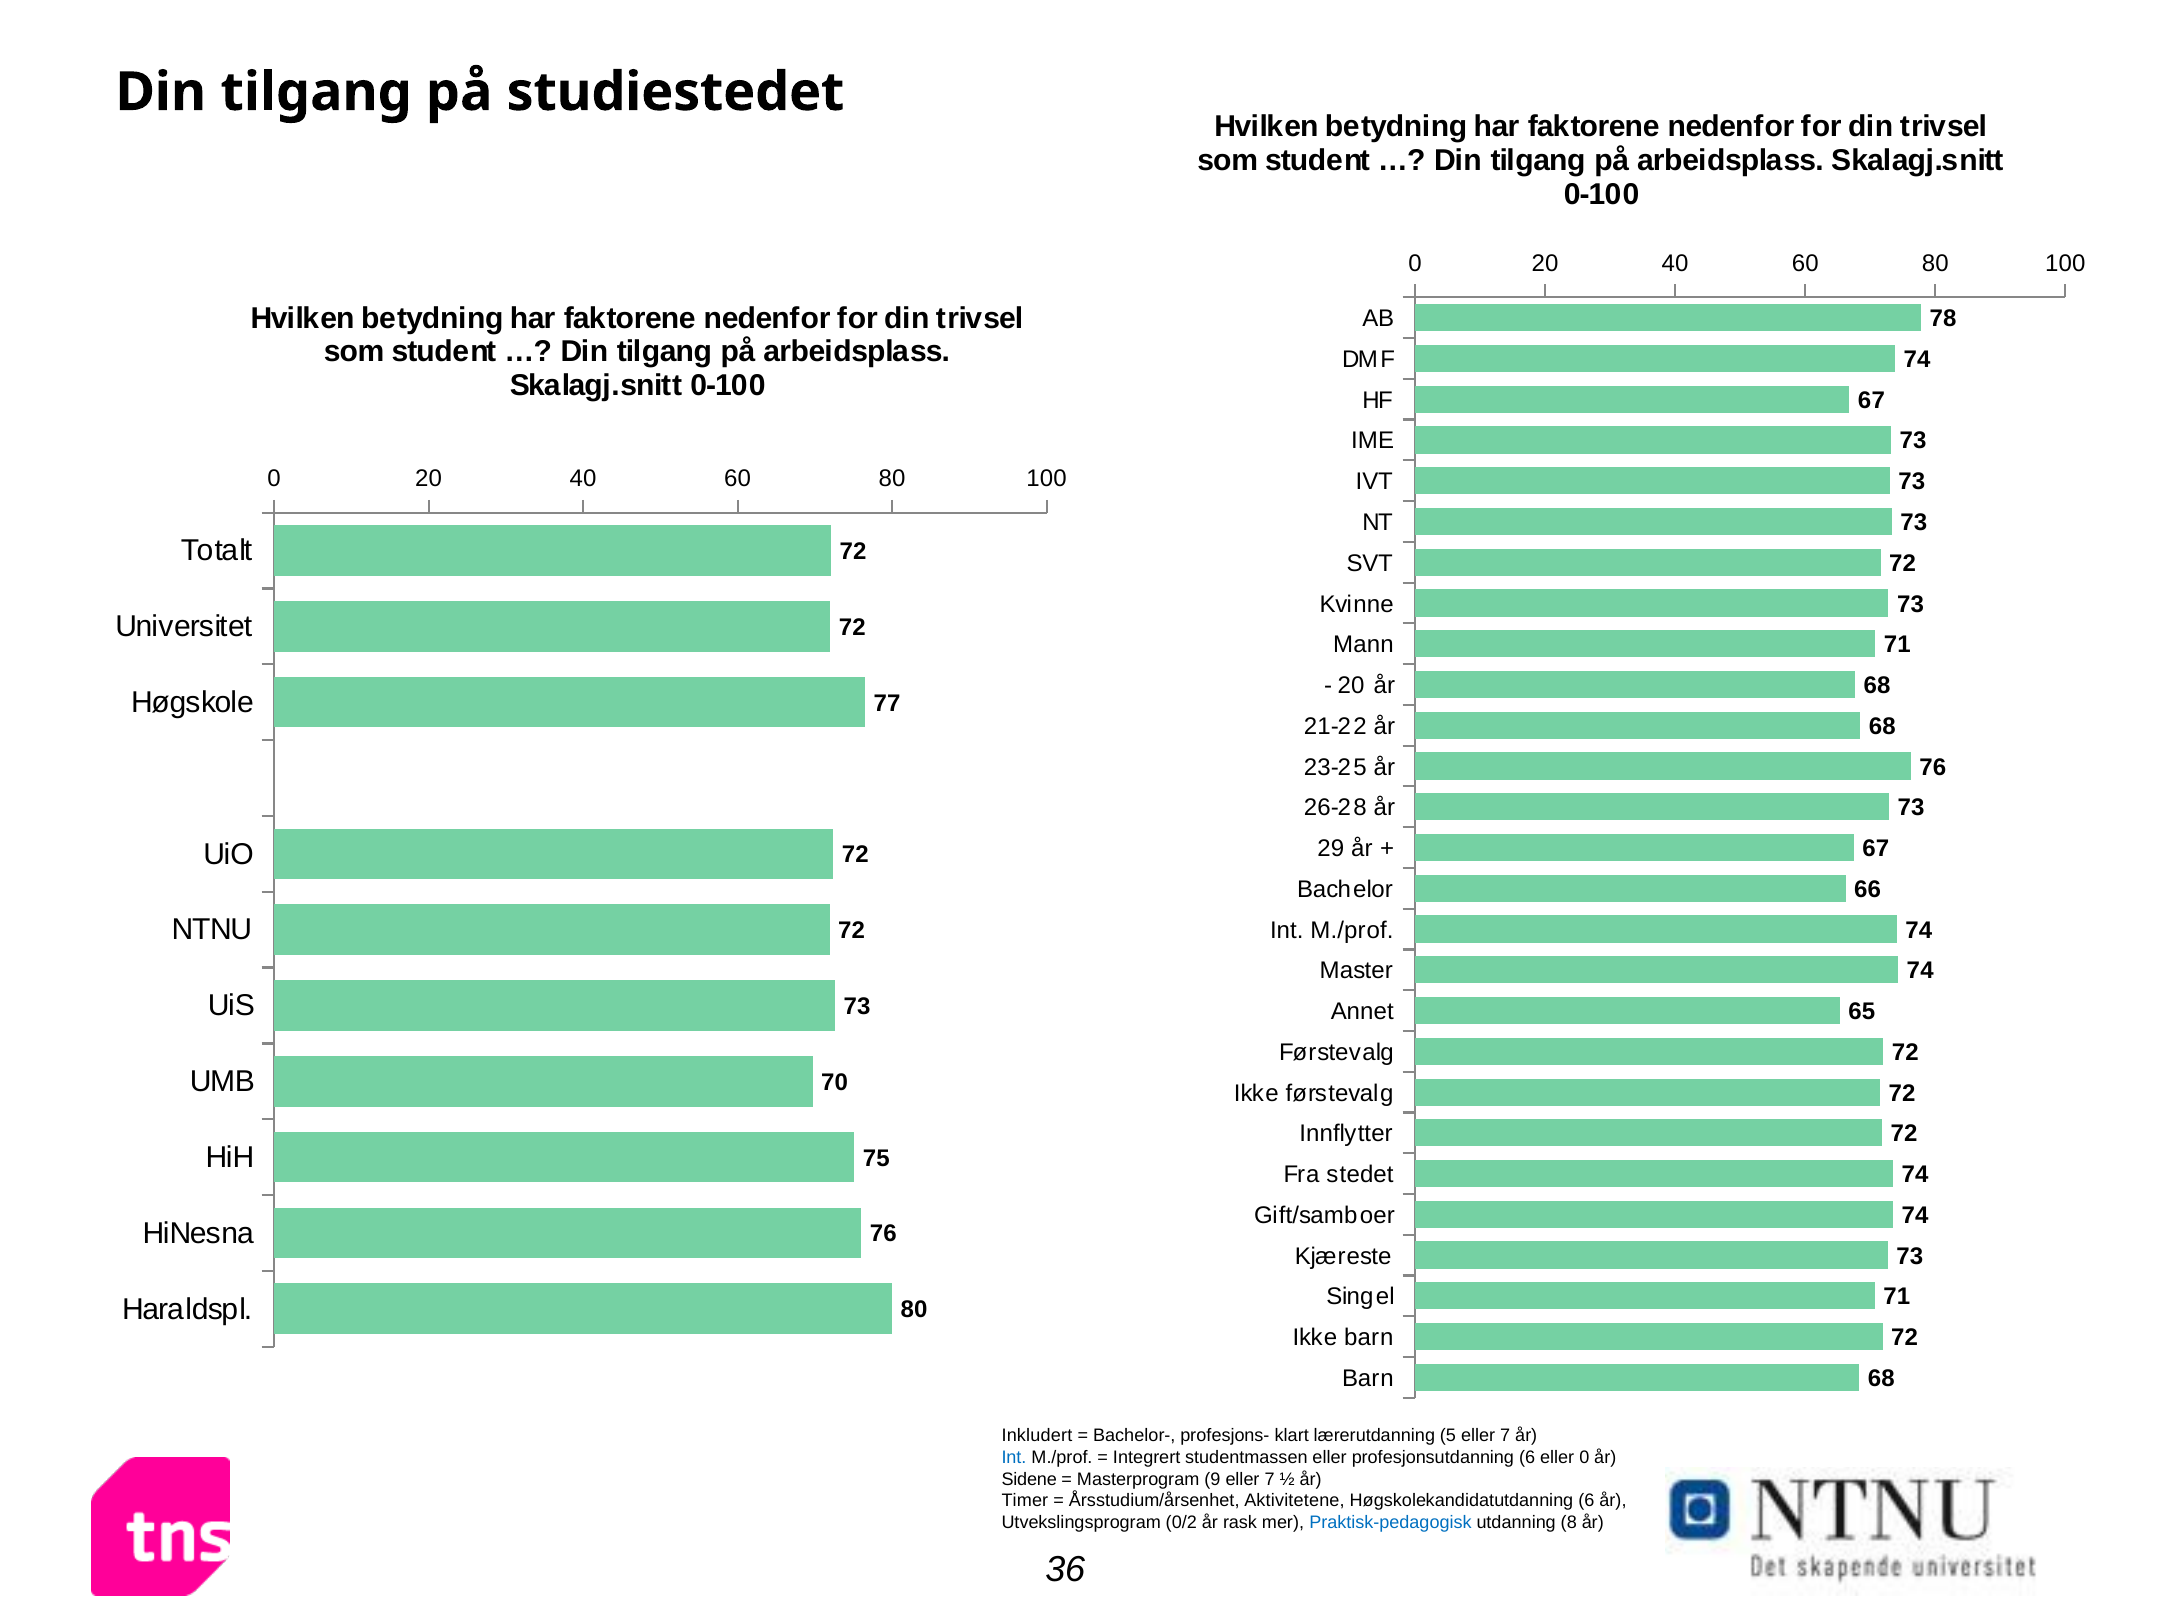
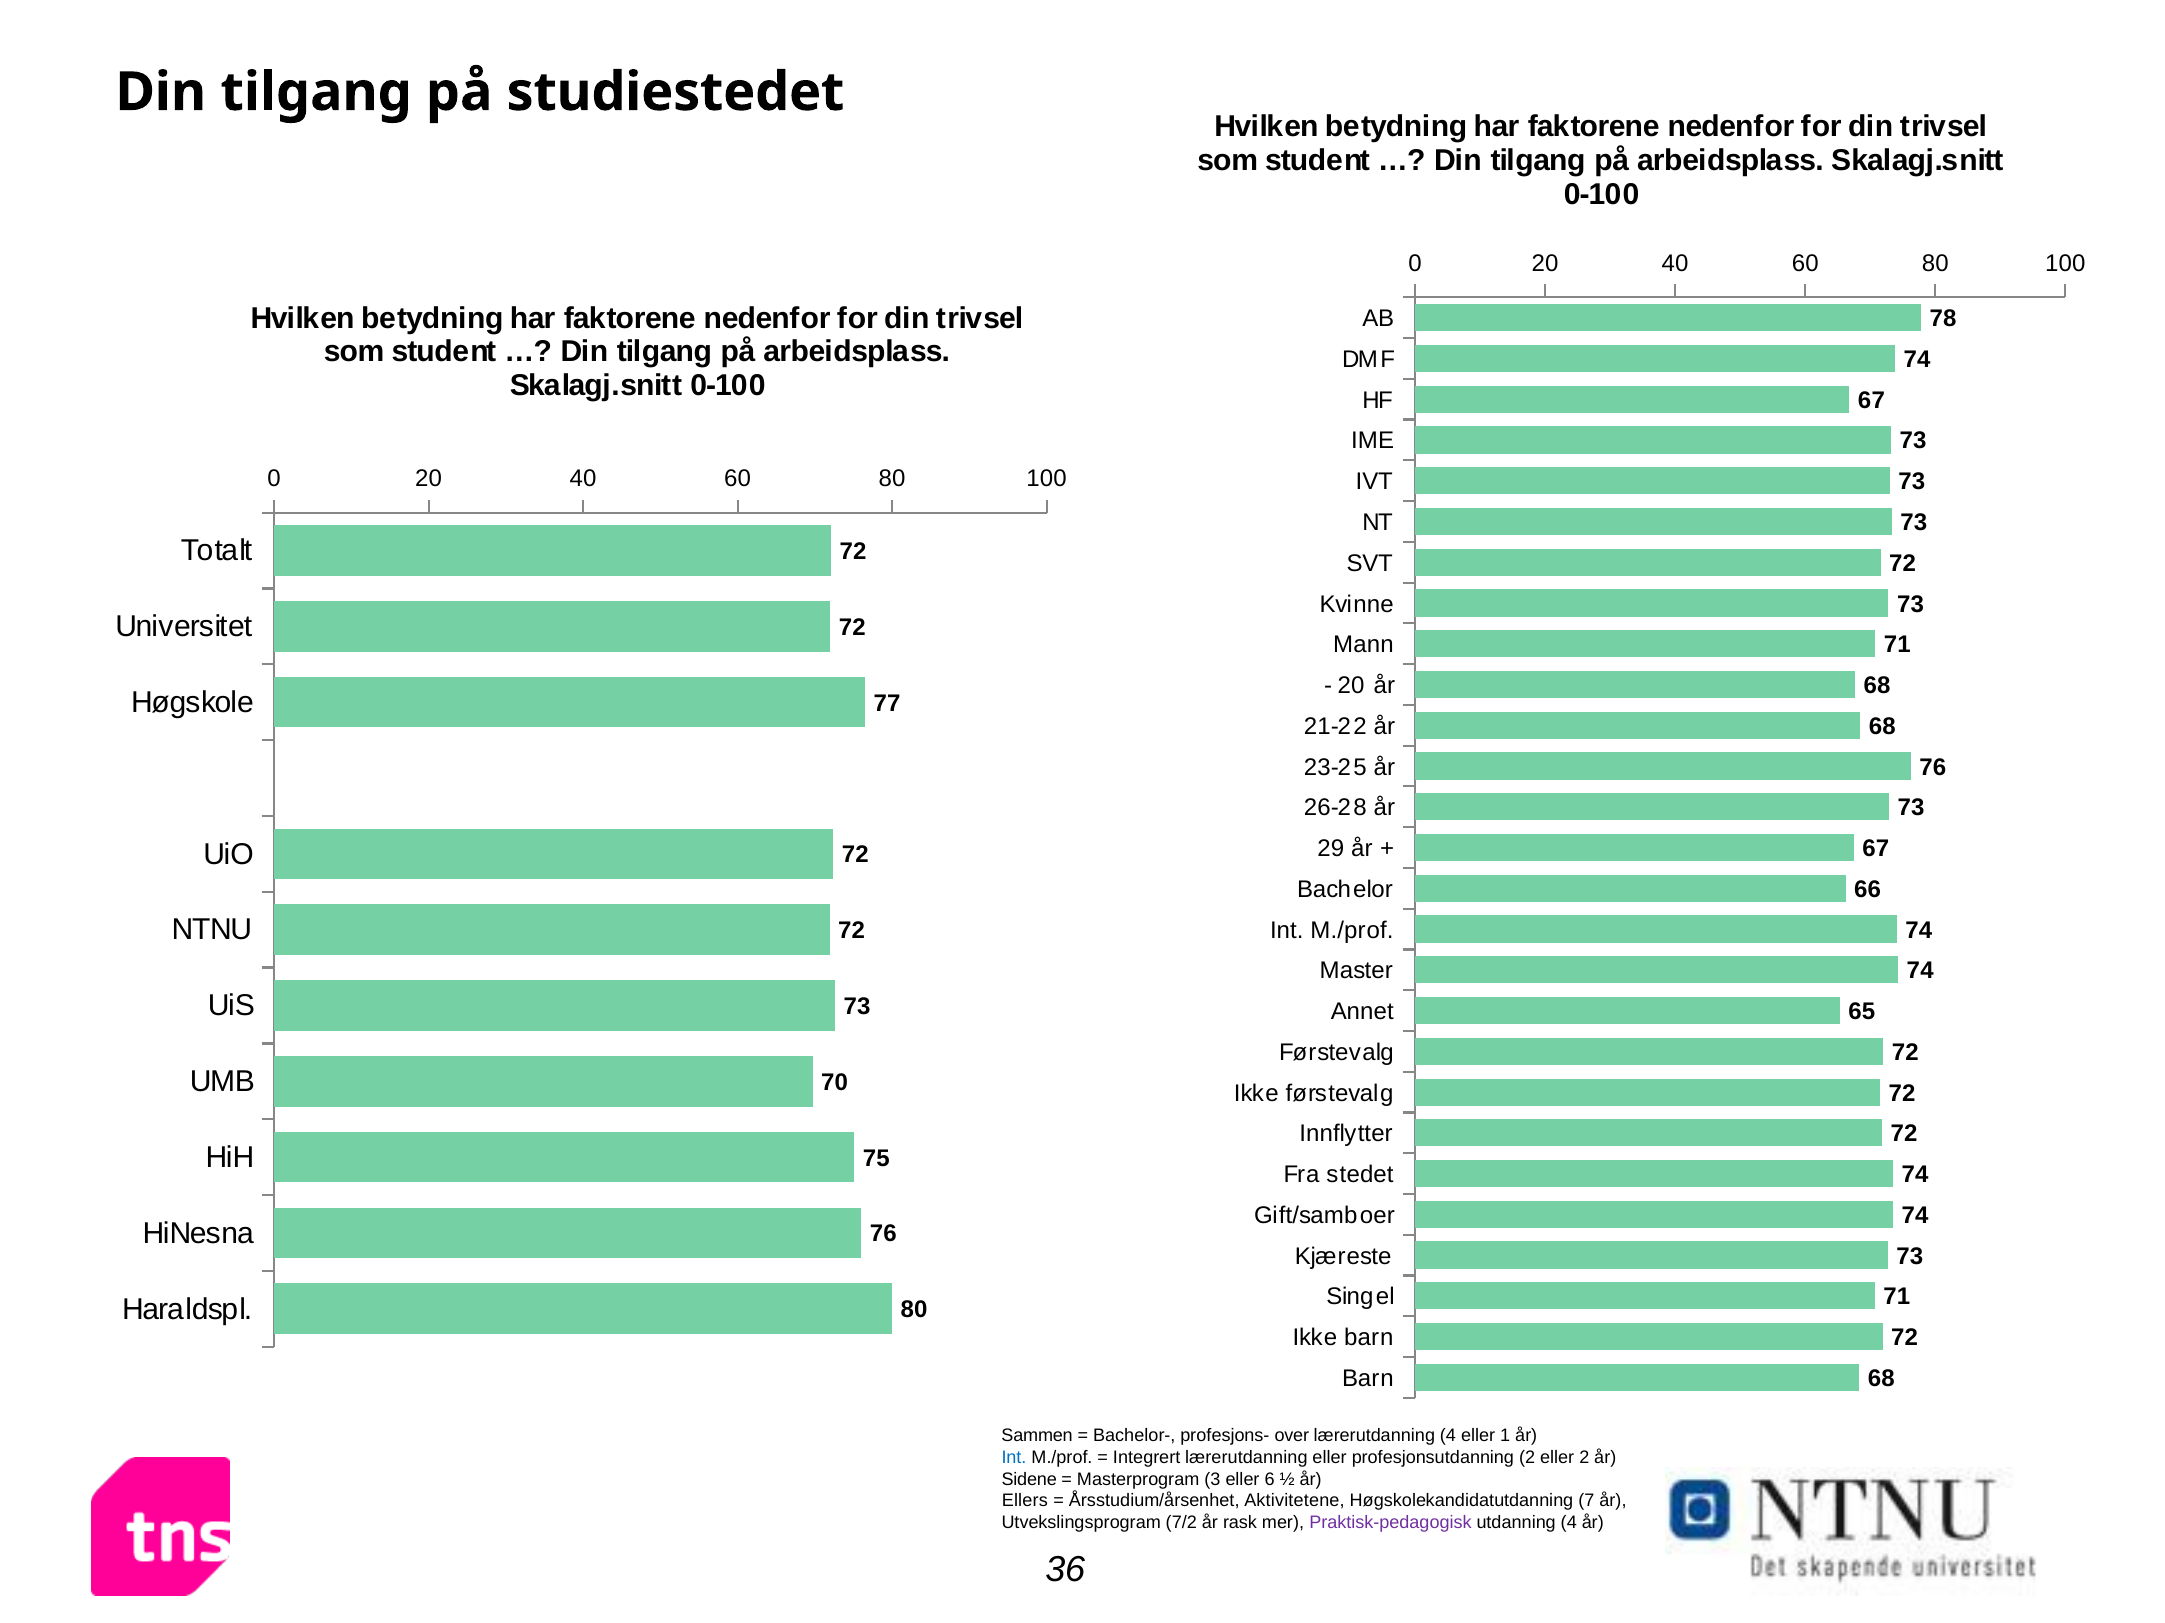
Inkludert: Inkludert -> Sammen
klart: klart -> over
lærerutdanning 5: 5 -> 4
7 at (1505, 1436): 7 -> 1
Integrert studentmassen: studentmassen -> lærerutdanning
profesjonsutdanning 6: 6 -> 2
eller 0: 0 -> 2
9: 9 -> 3
7 at (1270, 1480): 7 -> 6
Timer: Timer -> Ellers
Høgskolekandidatutdanning 6: 6 -> 7
0/2: 0/2 -> 7/2
Praktisk-pedagogisk colour: blue -> purple
utdanning 8: 8 -> 4
